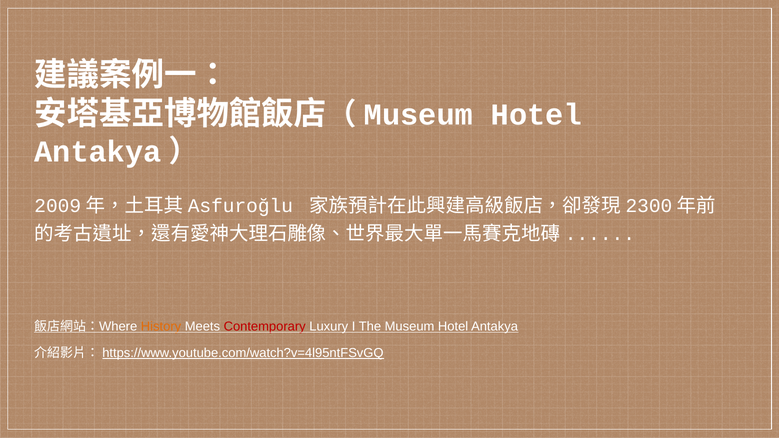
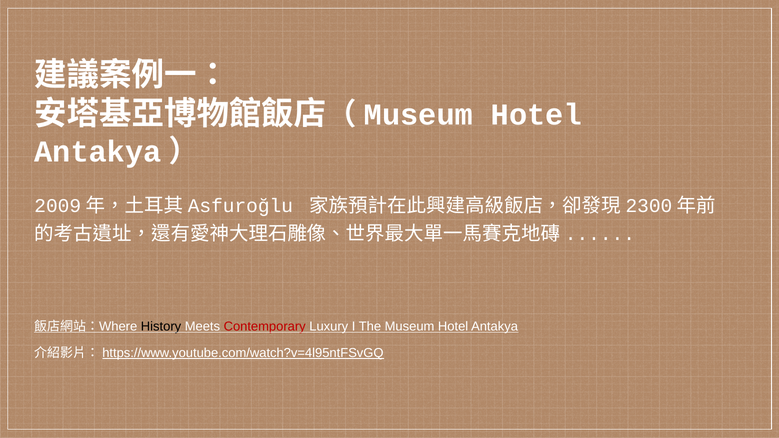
History colour: orange -> black
